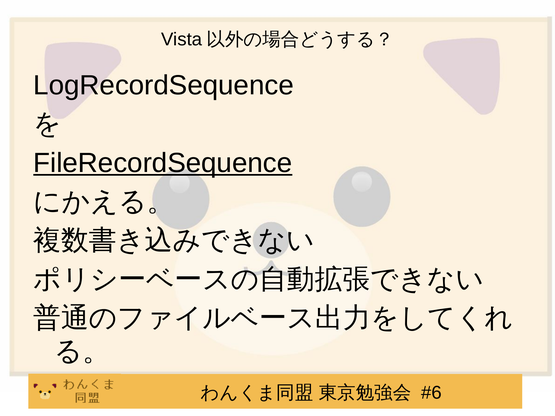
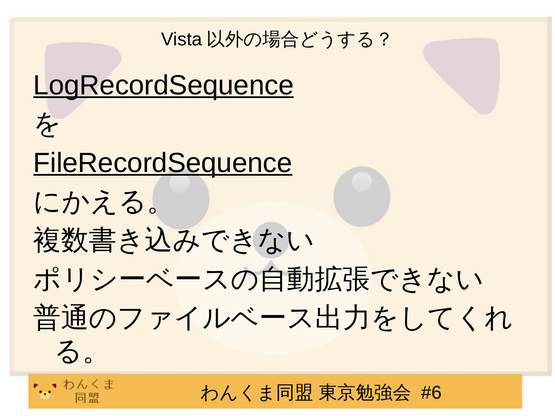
LogRecordSequence underline: none -> present
